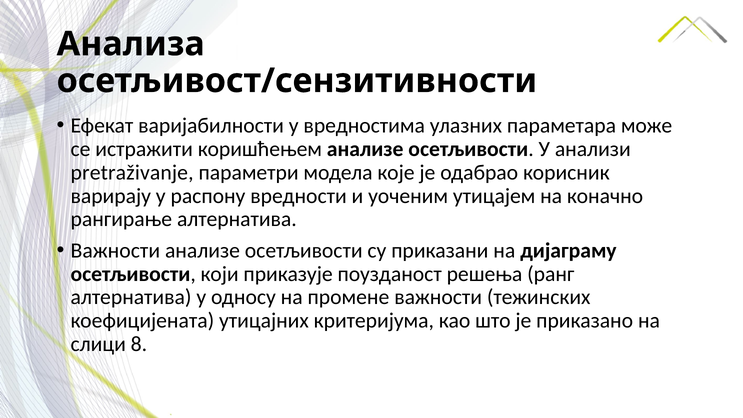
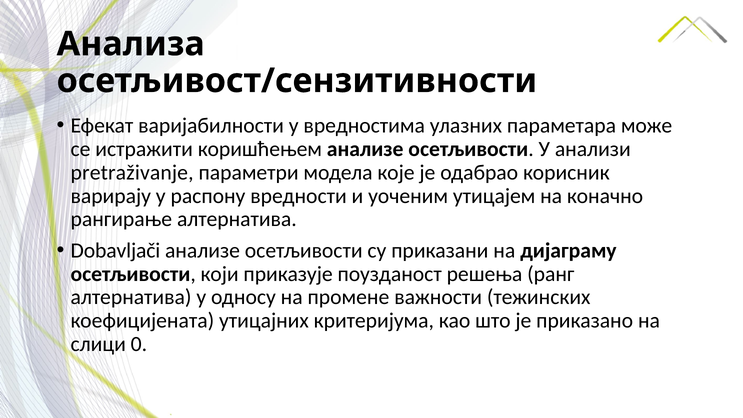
Важности at (115, 250): Важности -> Dobavljači
8: 8 -> 0
